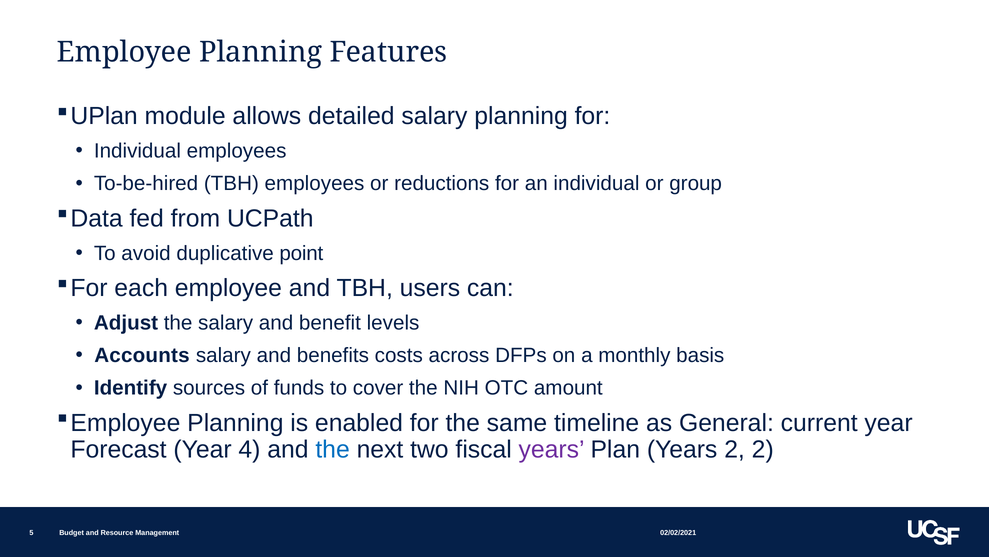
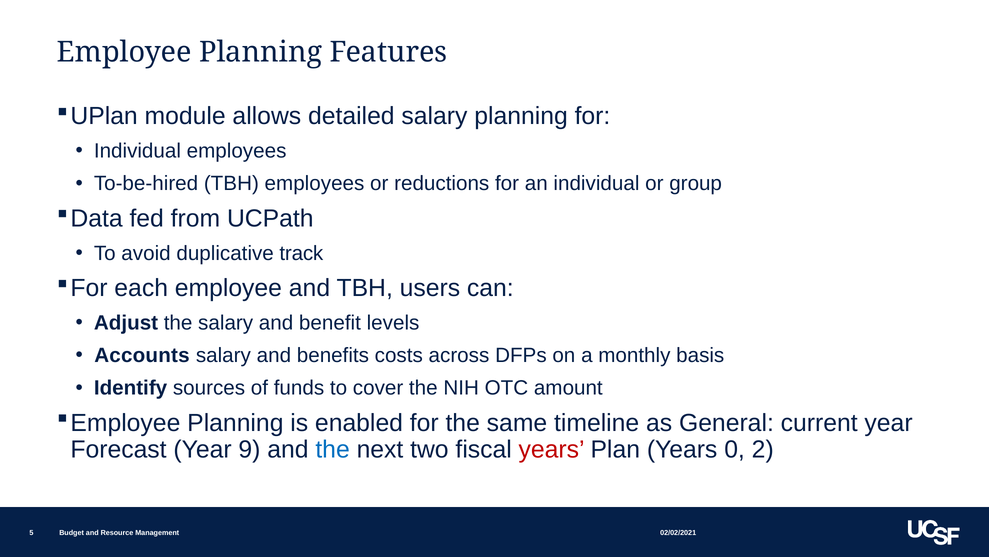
point: point -> track
4: 4 -> 9
years at (552, 449) colour: purple -> red
Years 2: 2 -> 0
